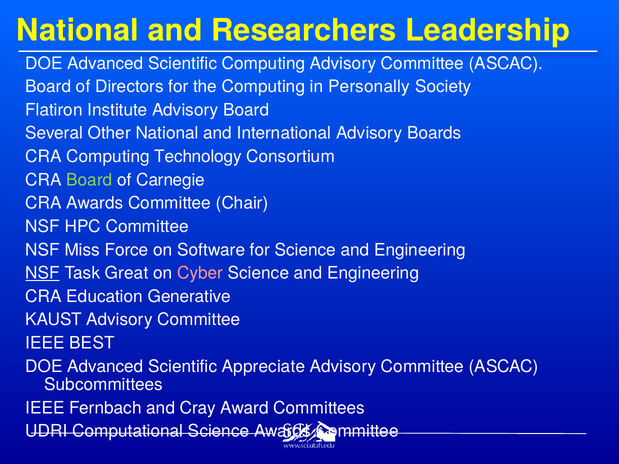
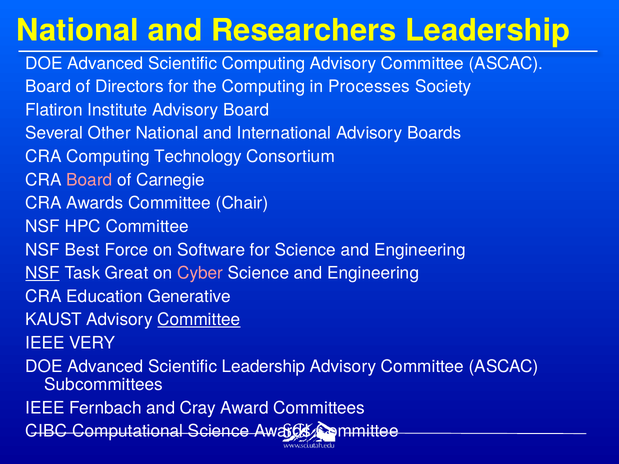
Personally: Personally -> Processes
Board at (89, 180) colour: light green -> pink
Miss: Miss -> Best
Committee at (199, 320) underline: none -> present
BEST: BEST -> VERY
Scientific Appreciate: Appreciate -> Leadership
UDRI: UDRI -> CIBC
